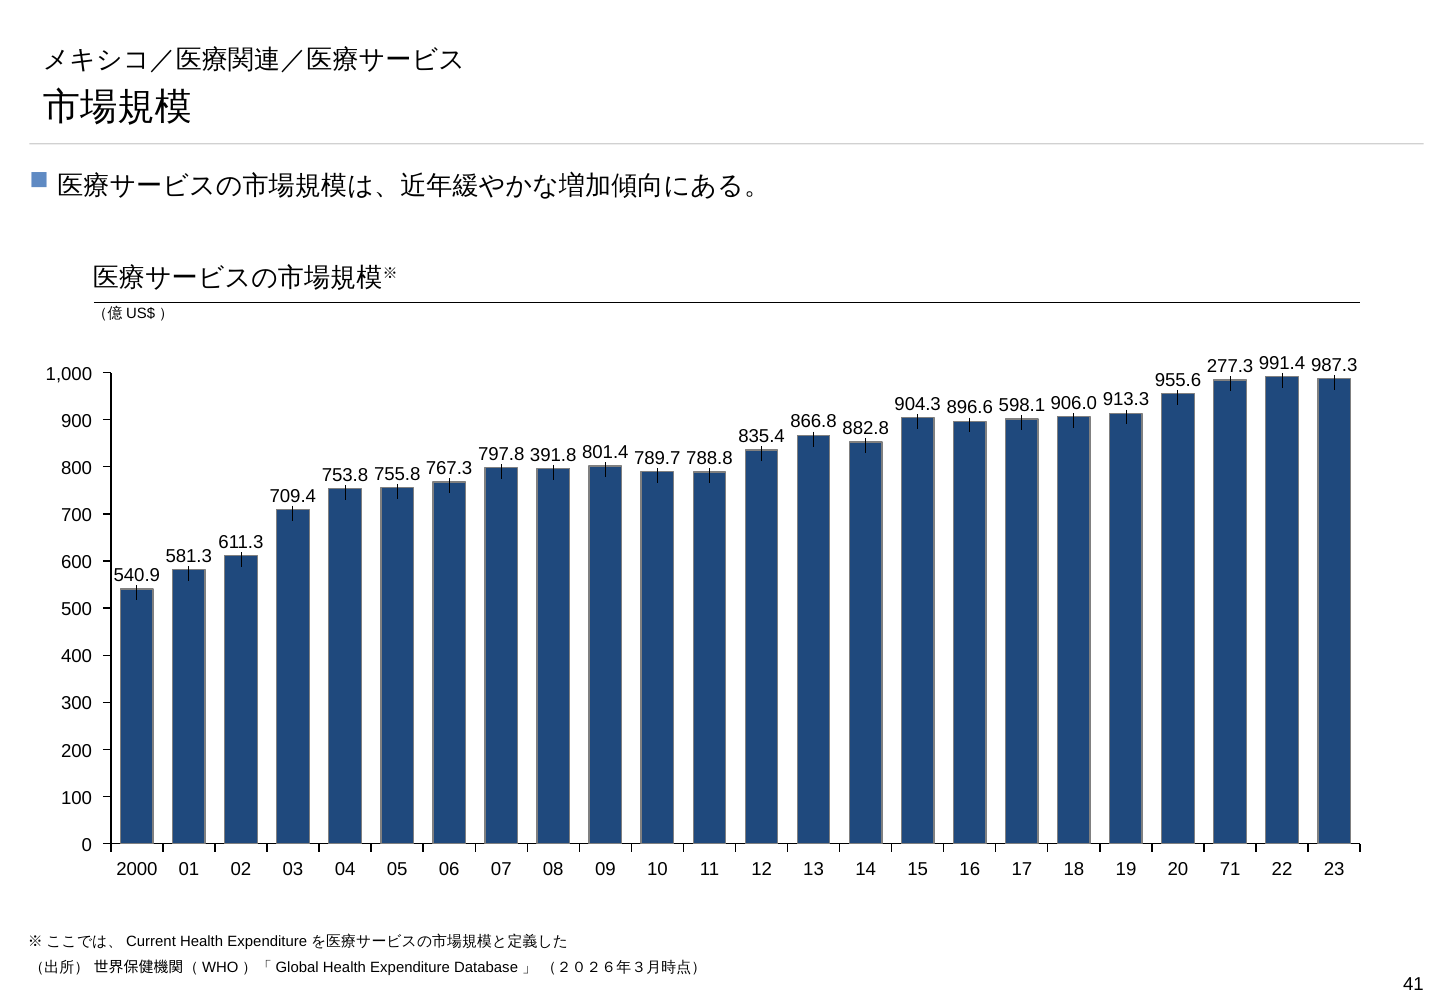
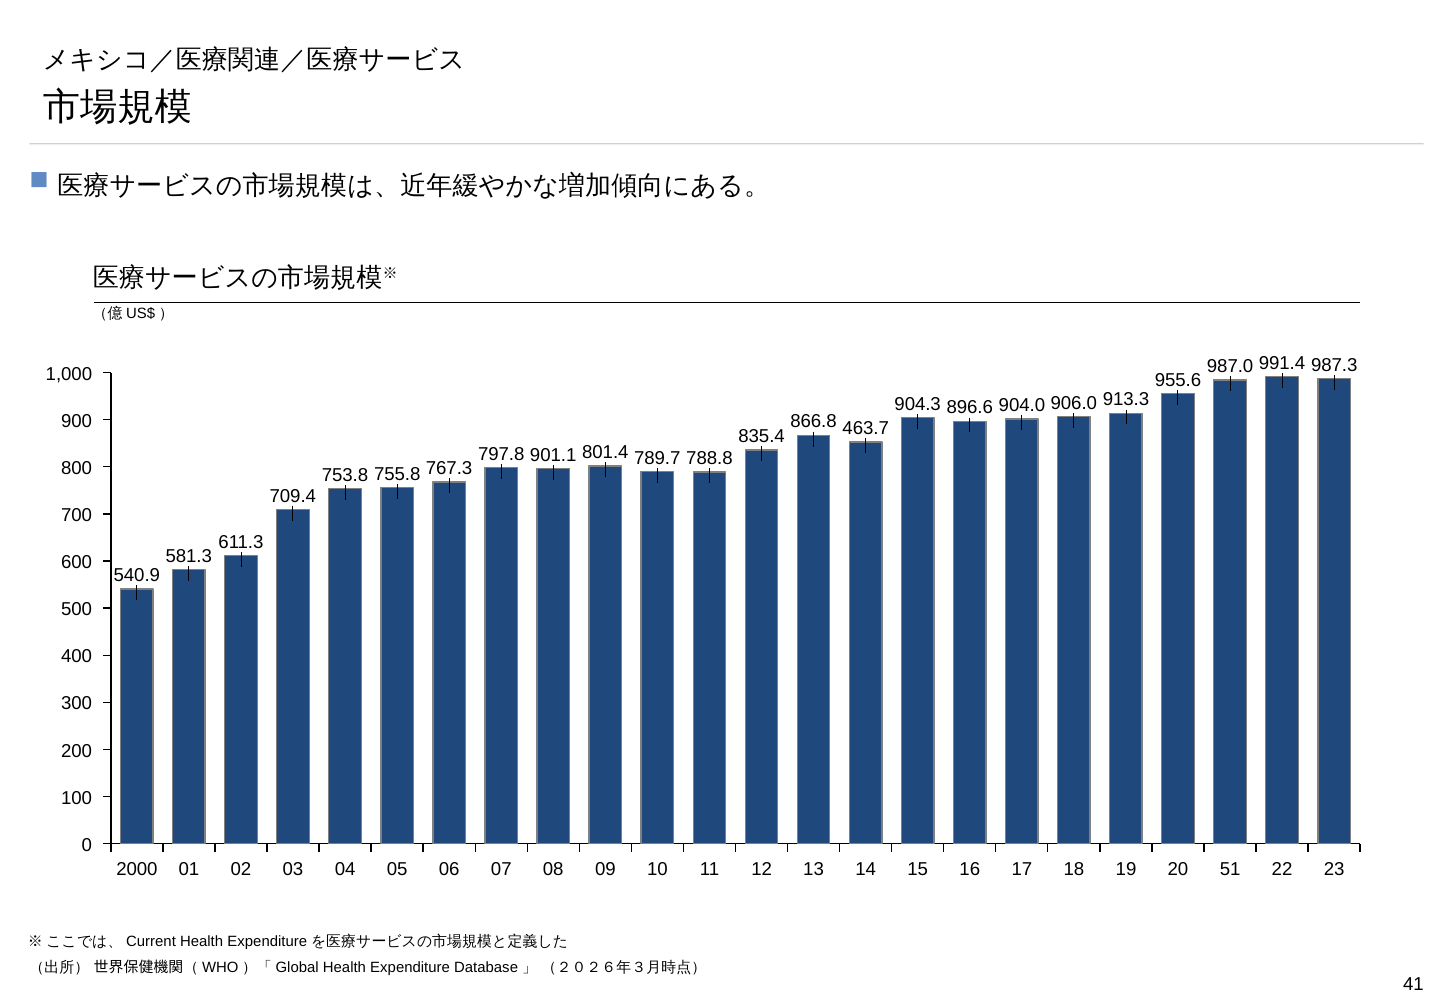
277.3: 277.3 -> 987.0
598.1: 598.1 -> 904.0
882.8: 882.8 -> 463.7
391.8: 391.8 -> 901.1
71: 71 -> 51
